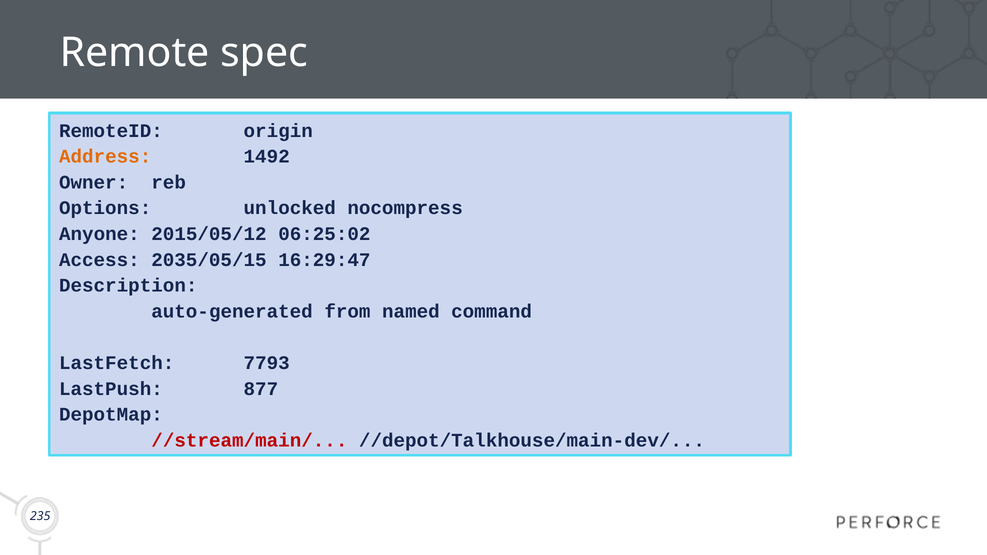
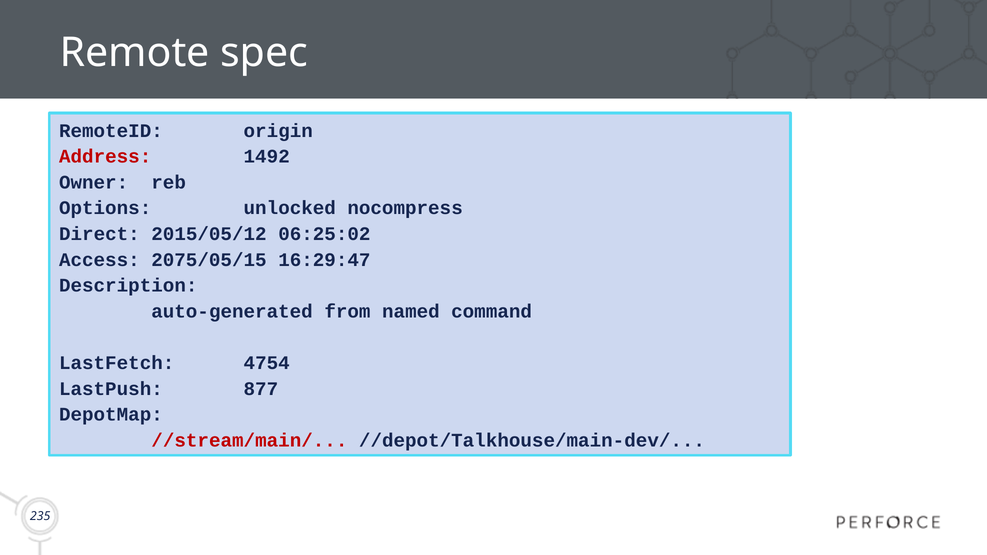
Address colour: orange -> red
Anyone: Anyone -> Direct
2035/05/15: 2035/05/15 -> 2075/05/15
7793: 7793 -> 4754
